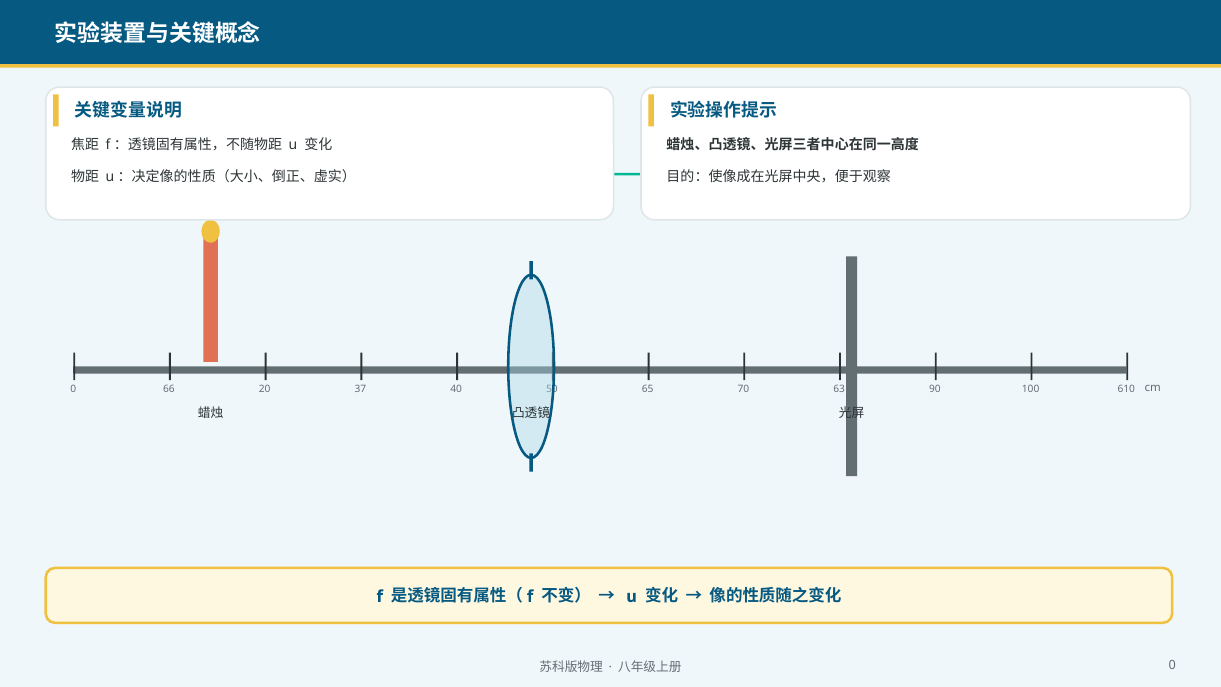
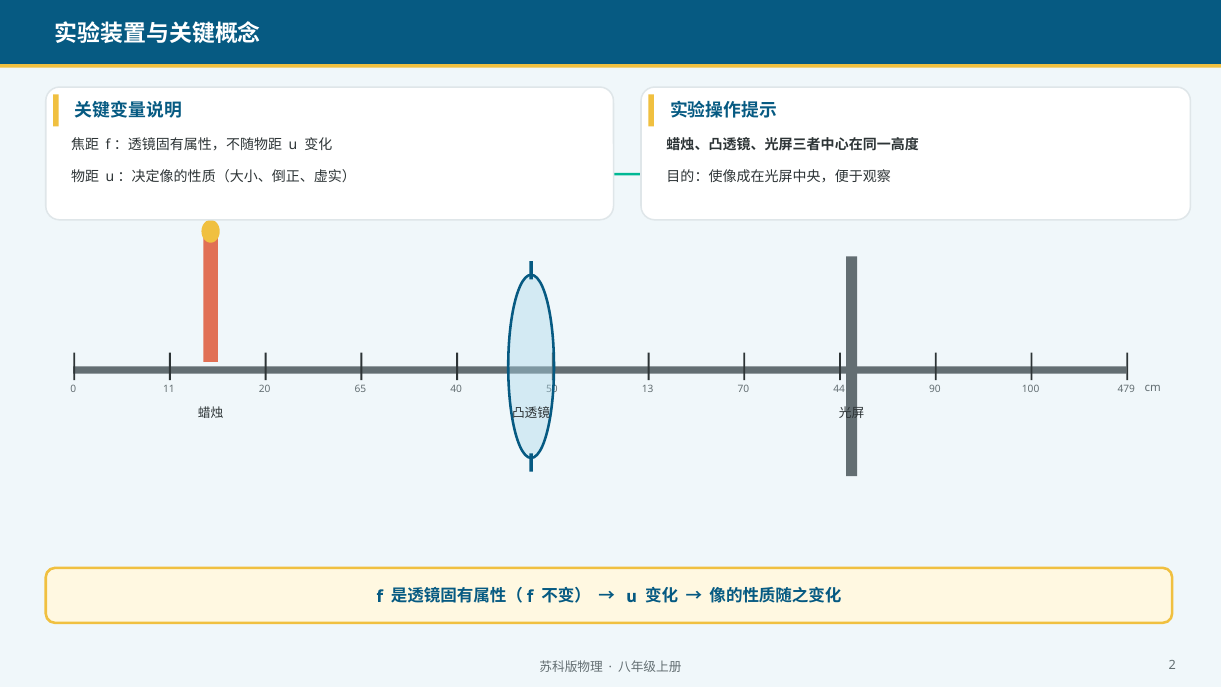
66: 66 -> 11
37: 37 -> 65
65: 65 -> 13
63: 63 -> 44
610: 610 -> 479
0 at (1172, 665): 0 -> 2
